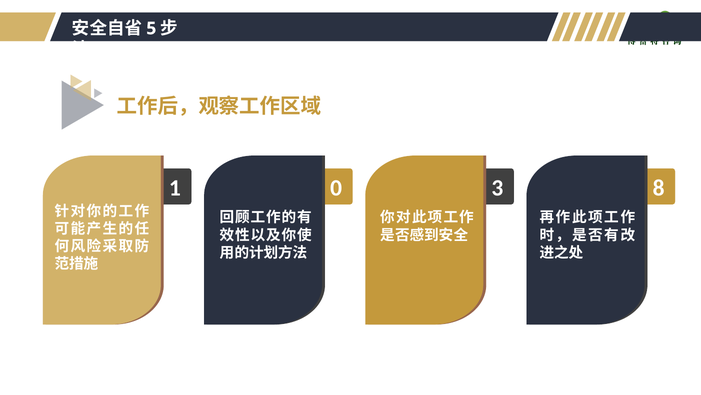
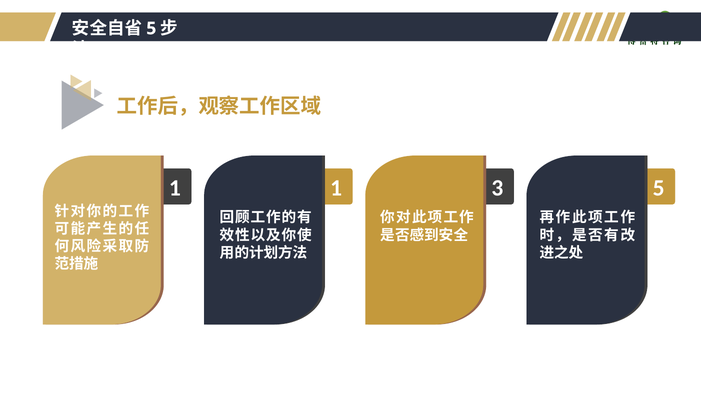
1 0: 0 -> 1
3 8: 8 -> 5
